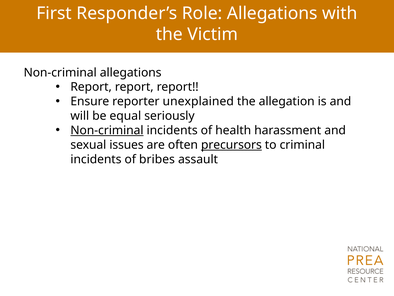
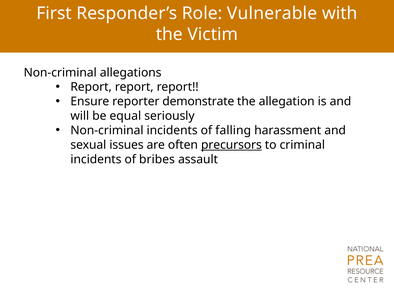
Role Allegations: Allegations -> Vulnerable
unexplained: unexplained -> demonstrate
Non-criminal at (107, 130) underline: present -> none
health: health -> falling
